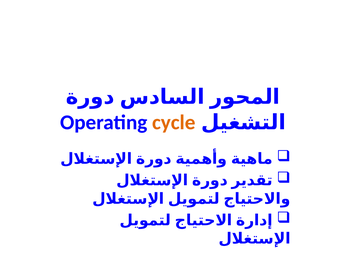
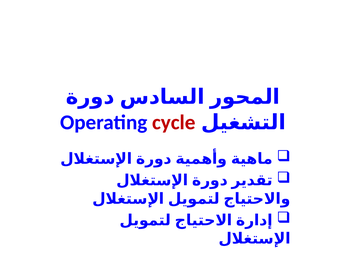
cycle colour: orange -> red
